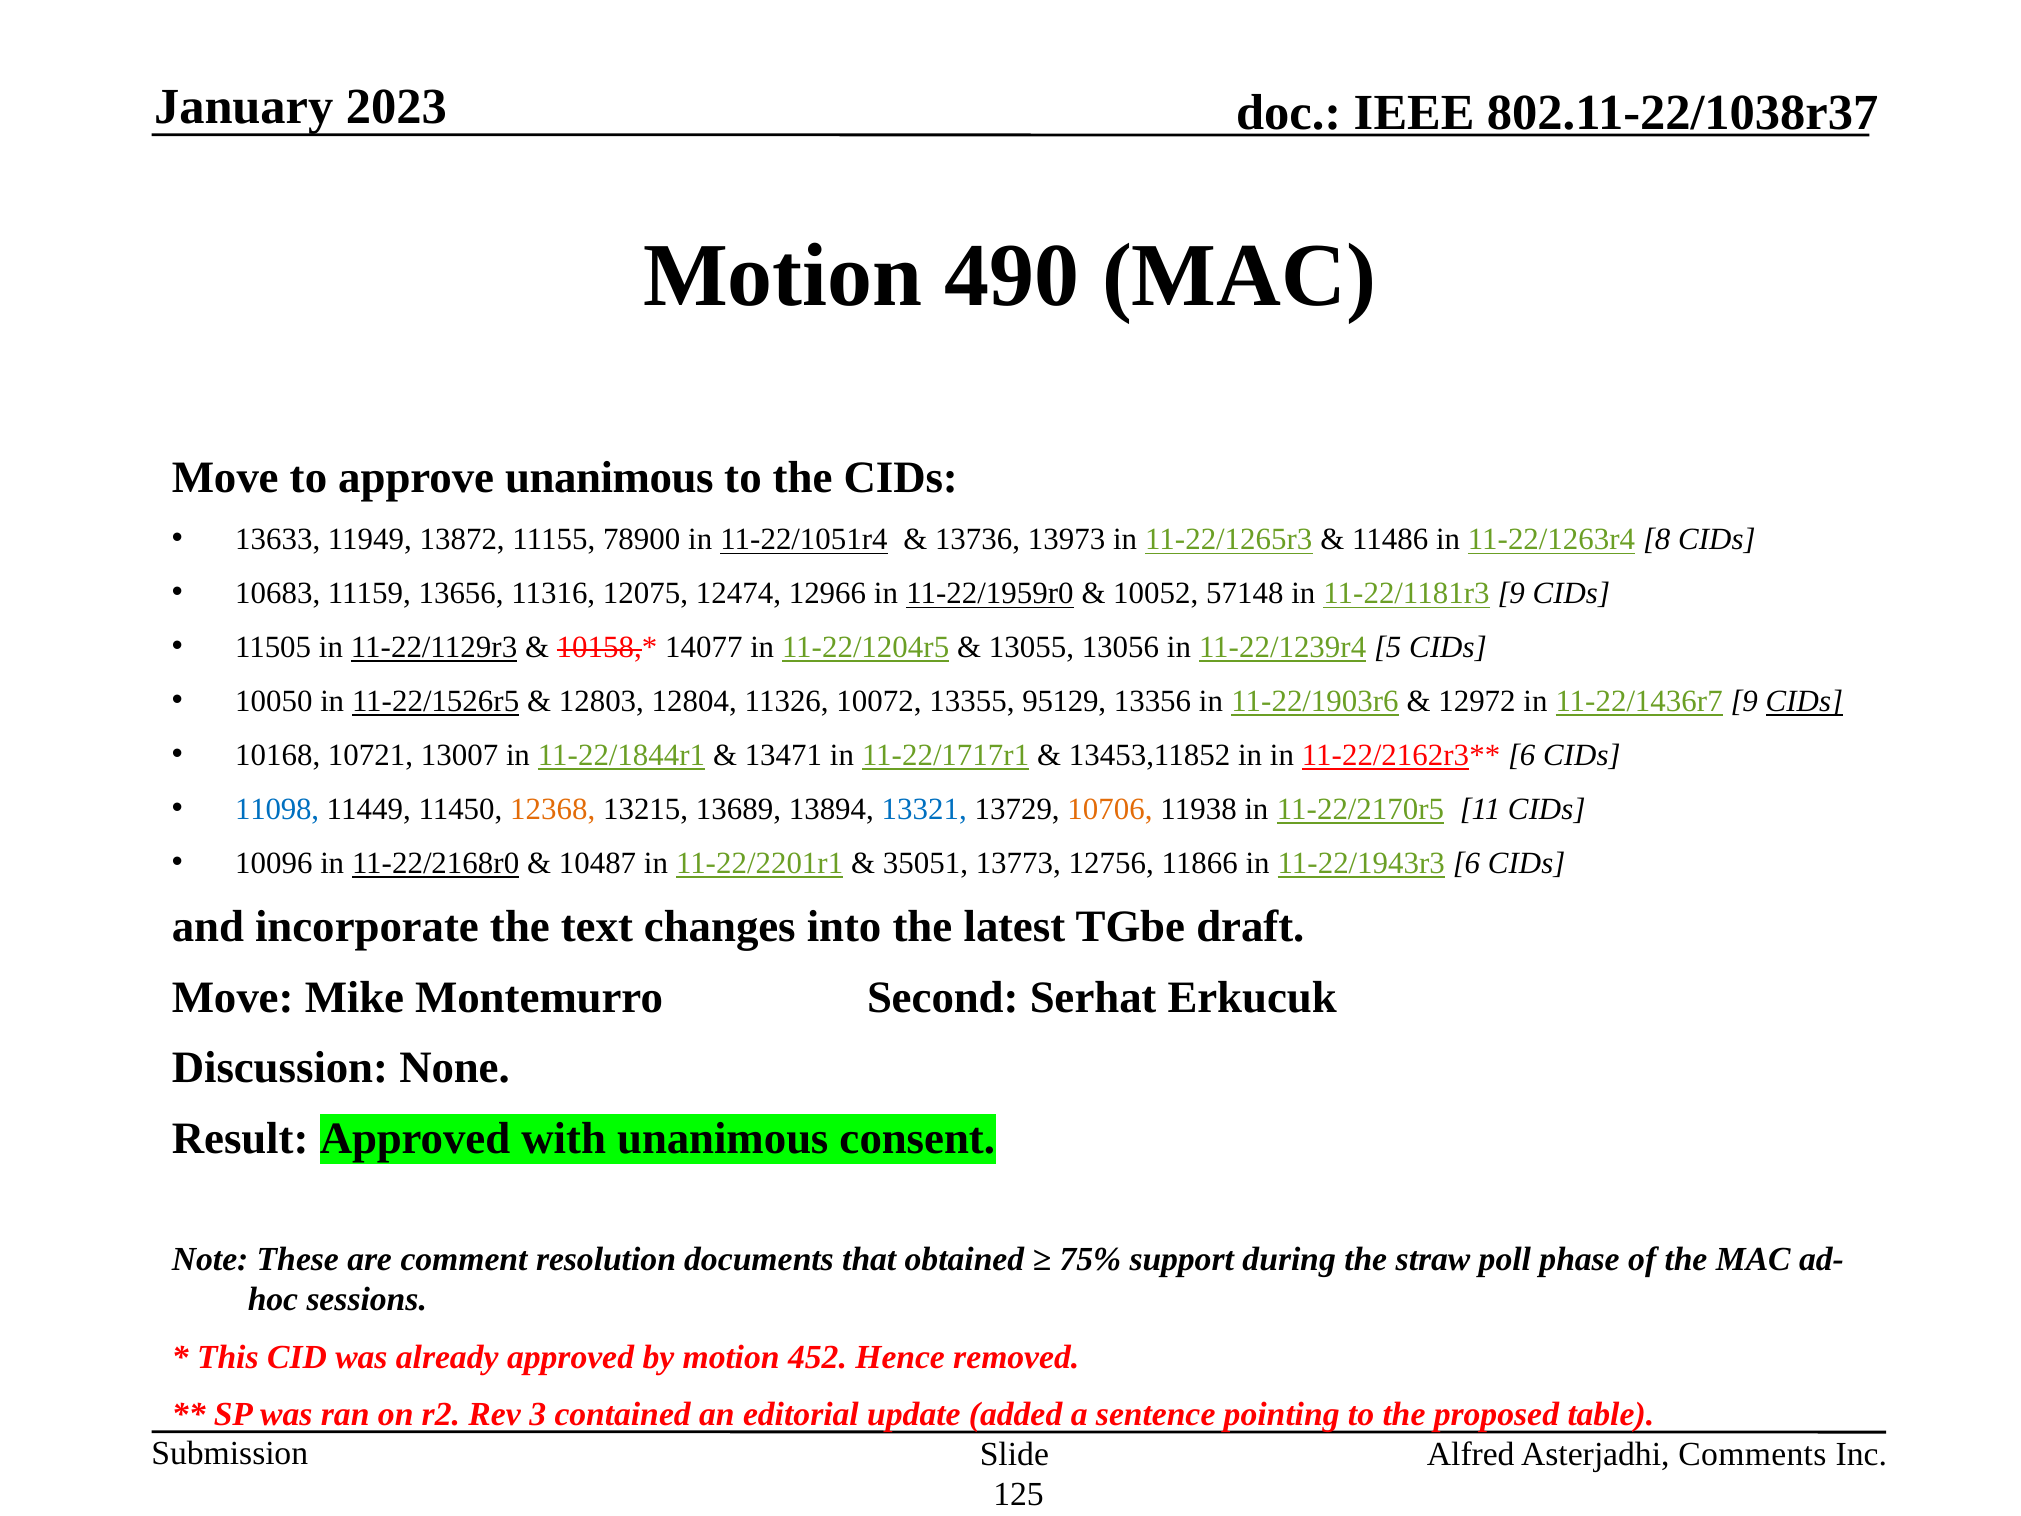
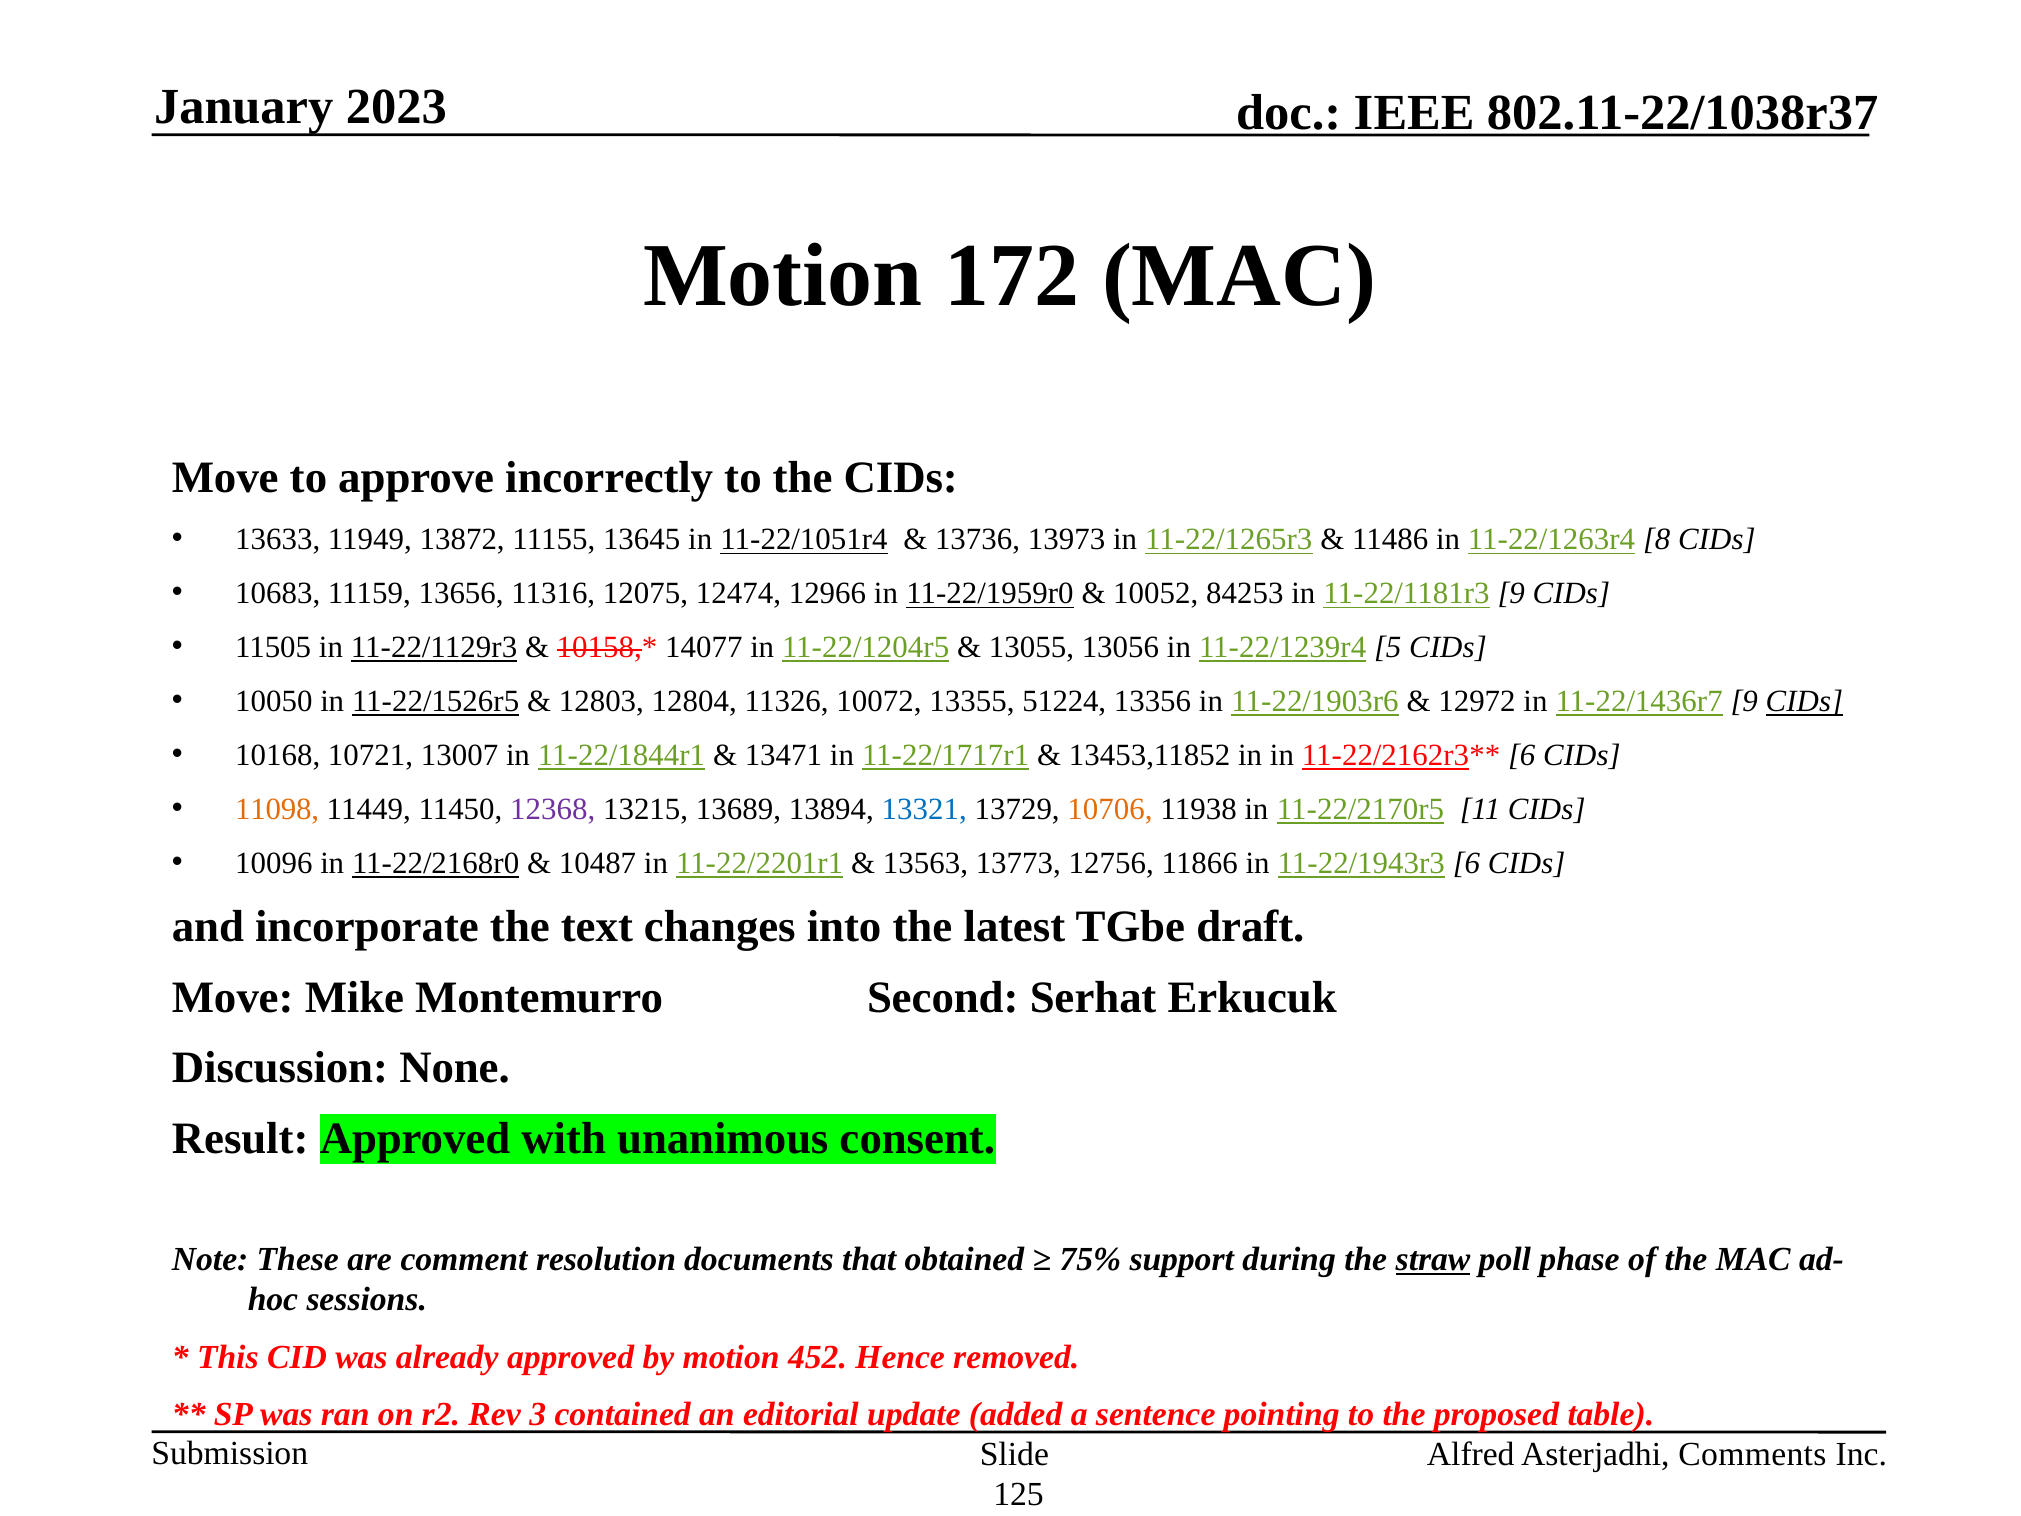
490: 490 -> 172
approve unanimous: unanimous -> incorrectly
78900: 78900 -> 13645
57148: 57148 -> 84253
95129: 95129 -> 51224
11098 colour: blue -> orange
12368 colour: orange -> purple
35051: 35051 -> 13563
straw underline: none -> present
